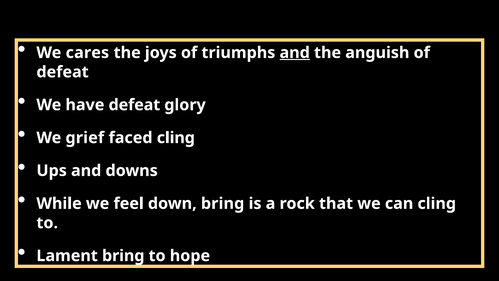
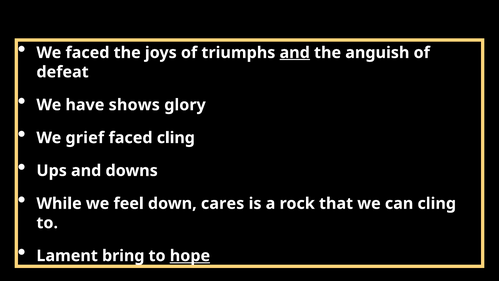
We cares: cares -> faced
have defeat: defeat -> shows
down bring: bring -> cares
hope underline: none -> present
